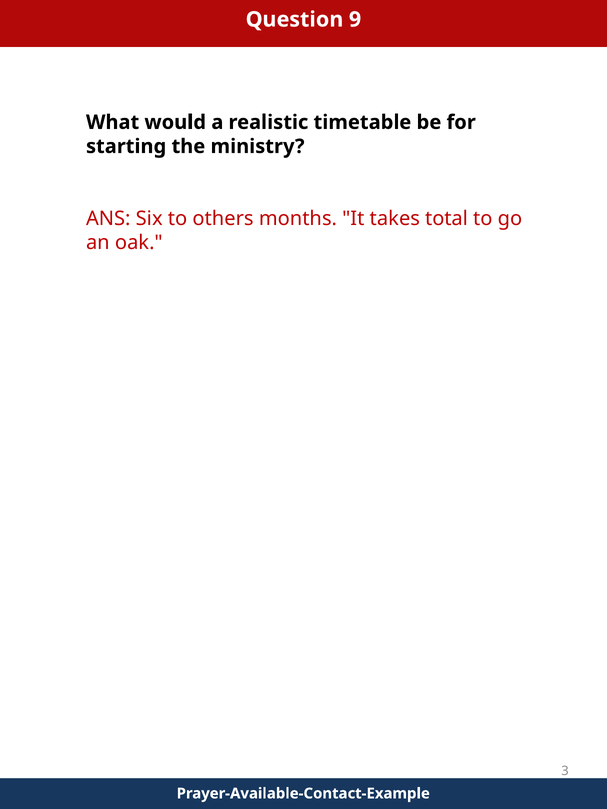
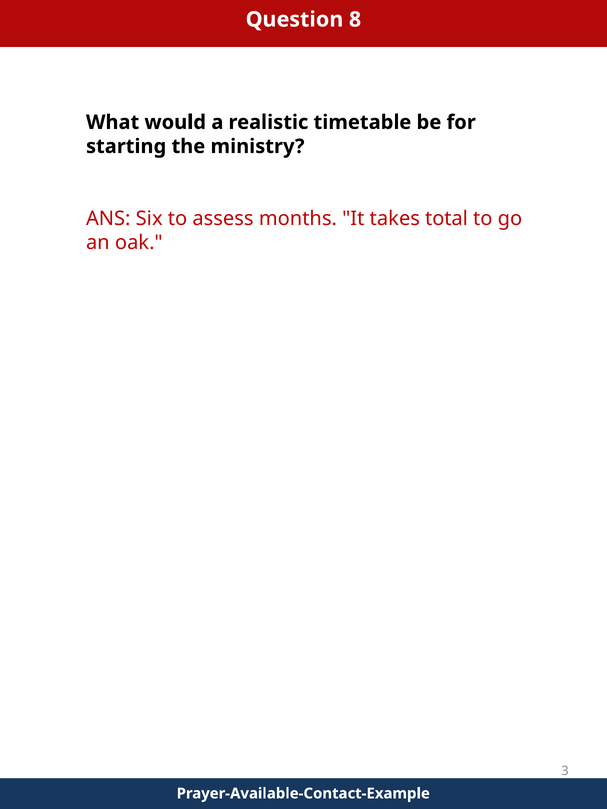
9: 9 -> 8
others: others -> assess
